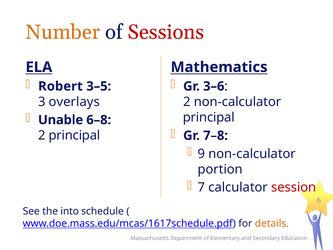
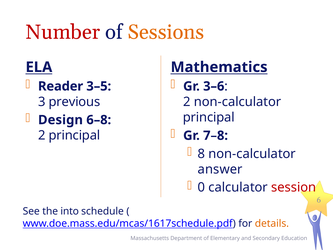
Number colour: orange -> red
Sessions colour: red -> orange
Robert: Robert -> Reader
overlays: overlays -> previous
Unable: Unable -> Design
9: 9 -> 8
portion: portion -> answer
7: 7 -> 0
